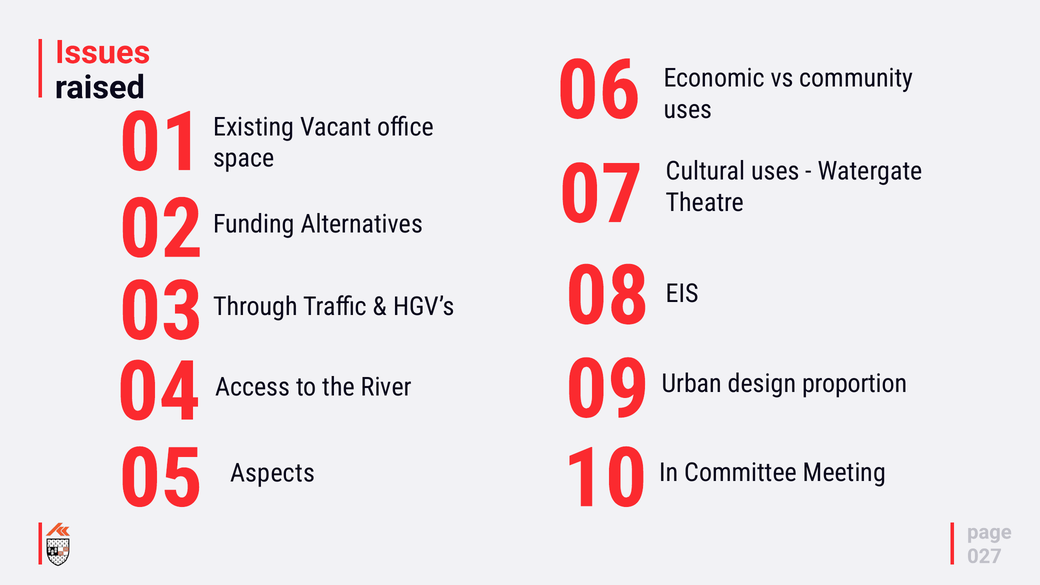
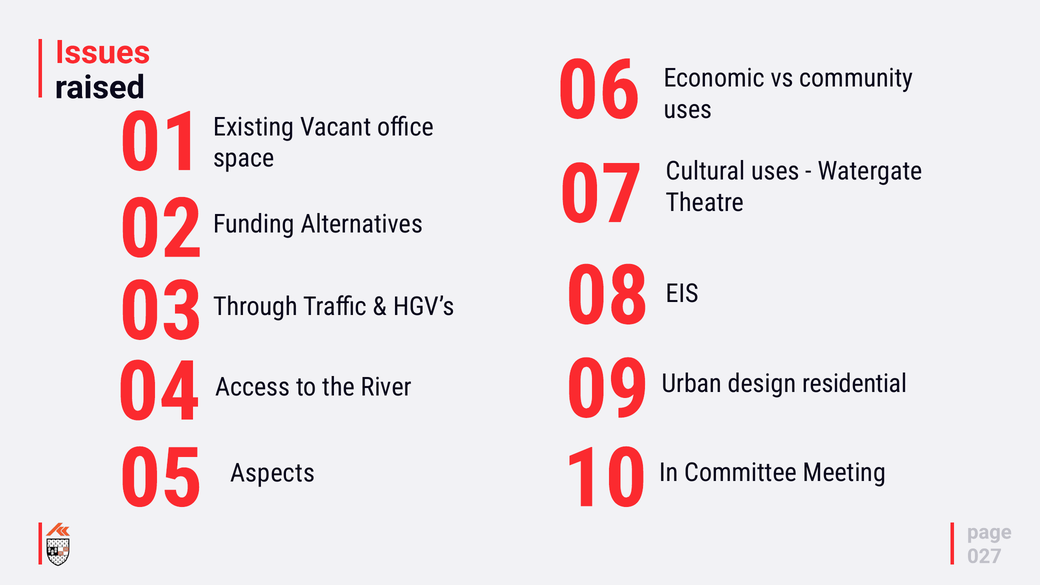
proportion: proportion -> residential
